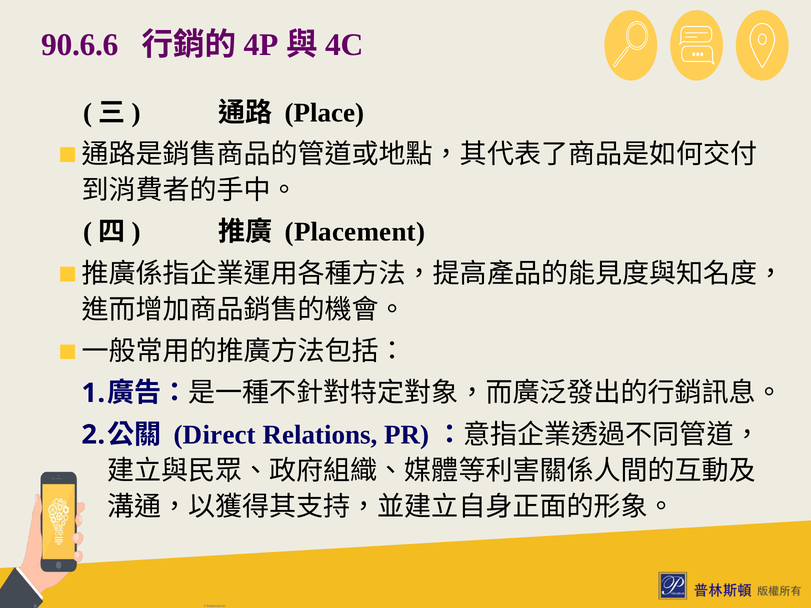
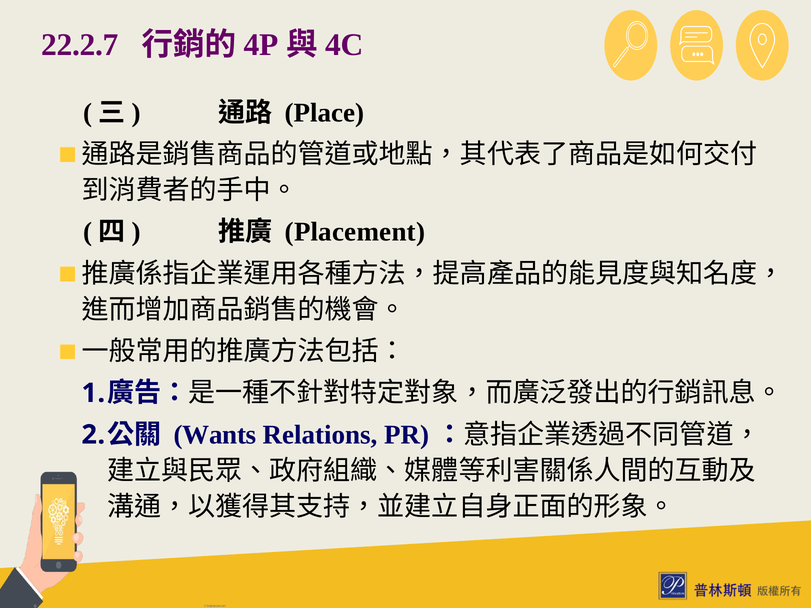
90.6.6: 90.6.6 -> 22.2.7
Direct: Direct -> Wants
